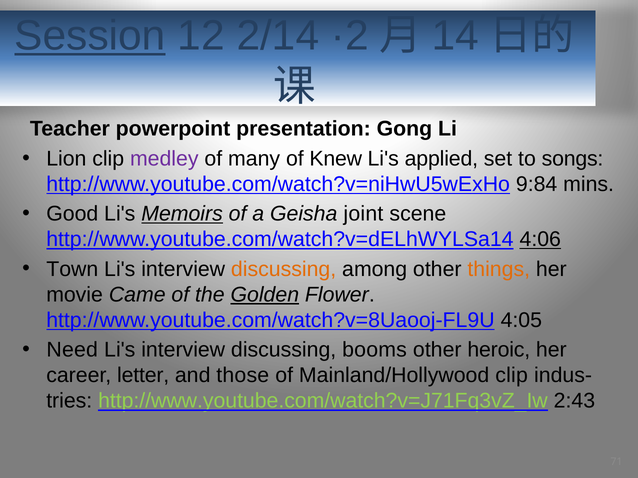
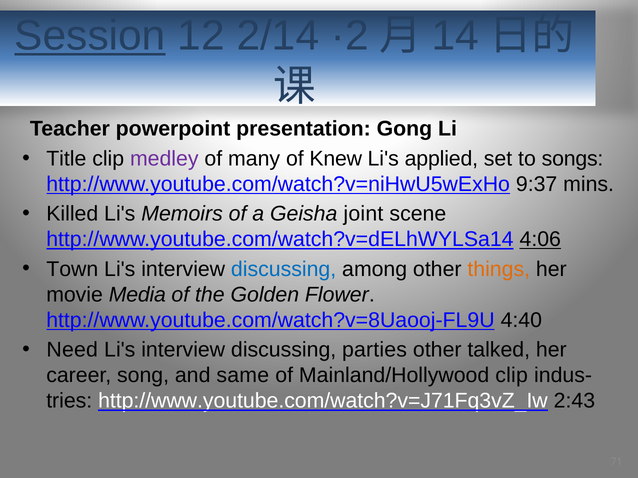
Lion: Lion -> Title
9:84: 9:84 -> 9:37
Good: Good -> Killed
Memoirs underline: present -> none
discussing at (284, 269) colour: orange -> blue
Came: Came -> Media
Golden underline: present -> none
4:05: 4:05 -> 4:40
booms: booms -> parties
heroic: heroic -> talked
letter: letter -> song
those: those -> same
http://www.youtube.com/watch?v=J71Fq3vZ_Iw colour: light green -> white
